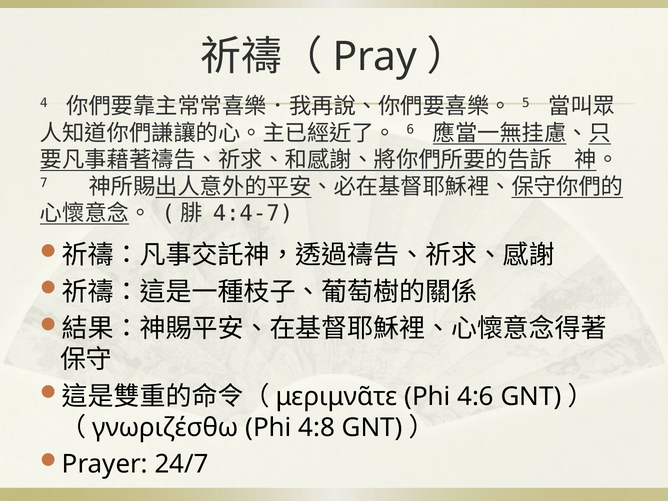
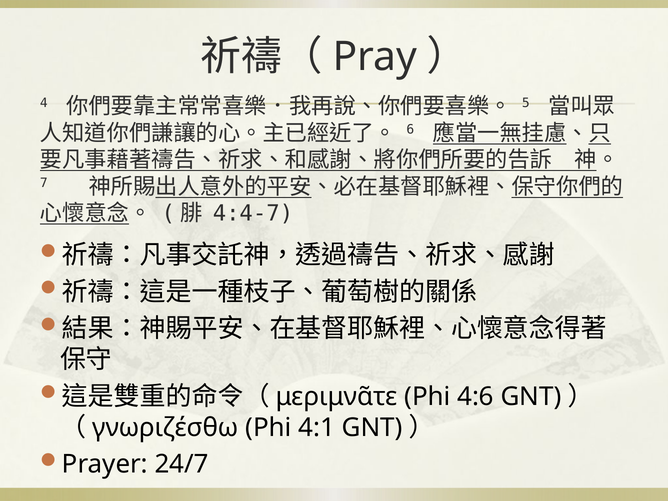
4:8: 4:8 -> 4:1
